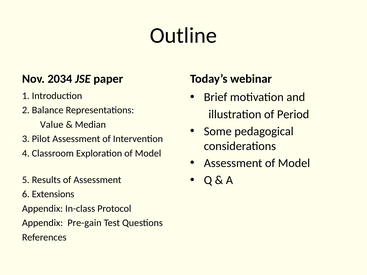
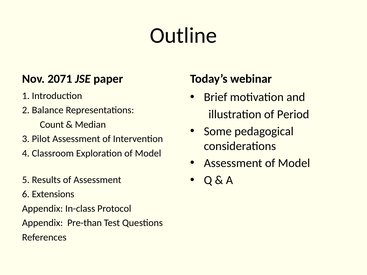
2034: 2034 -> 2071
Value: Value -> Count
Pre-gain: Pre-gain -> Pre-than
